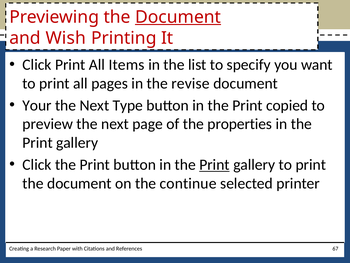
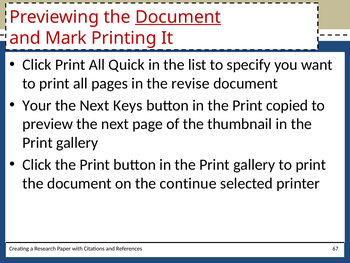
Wish: Wish -> Mark
Items: Items -> Quick
Type: Type -> Keys
properties: properties -> thumbnail
Print at (214, 164) underline: present -> none
